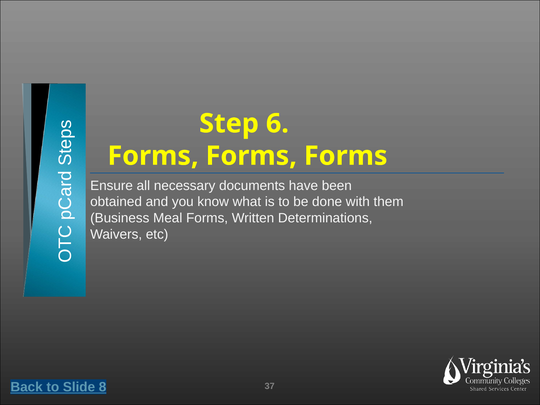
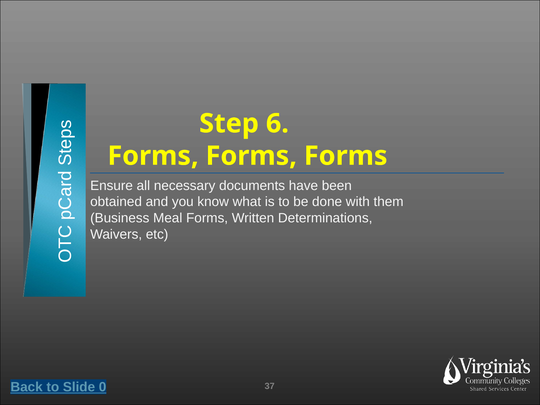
8: 8 -> 0
